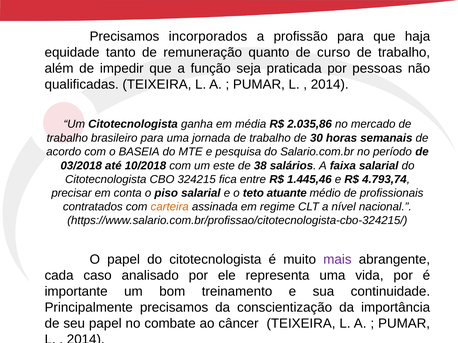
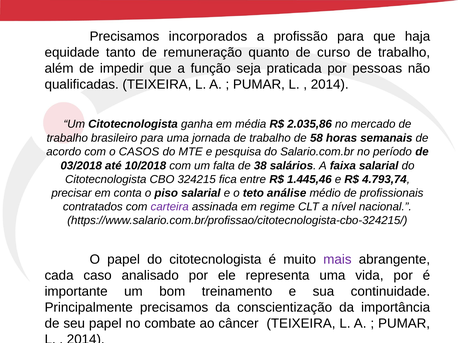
30: 30 -> 58
BASEIA: BASEIA -> CASOS
este: este -> falta
atuante: atuante -> análise
carteira colour: orange -> purple
